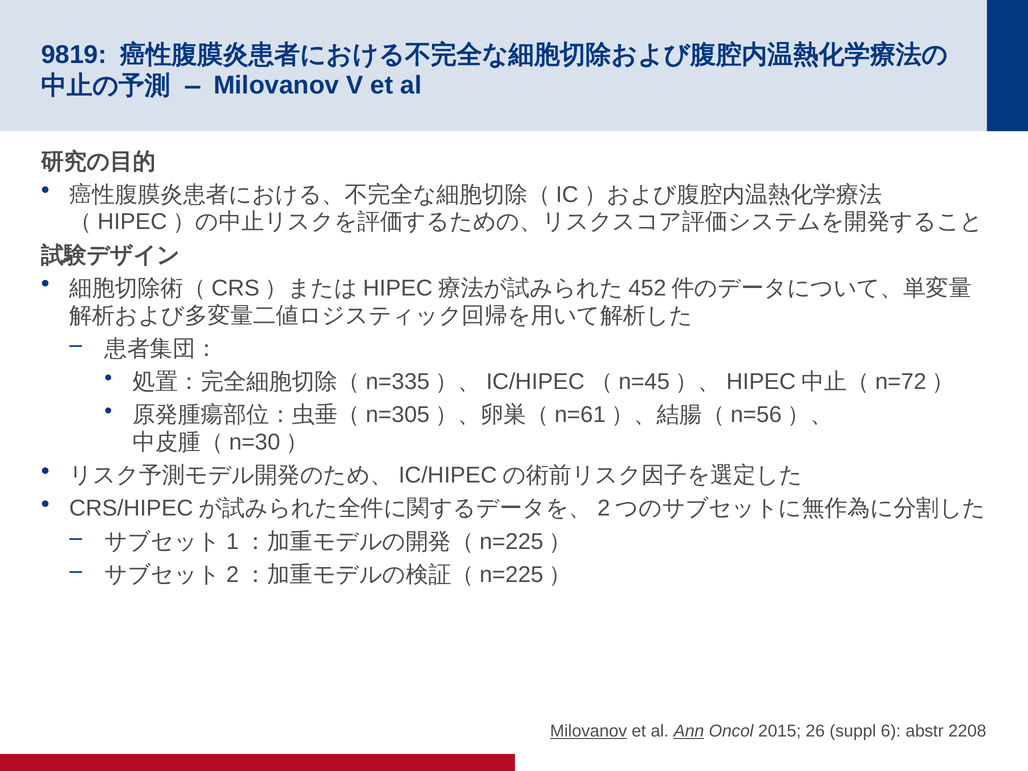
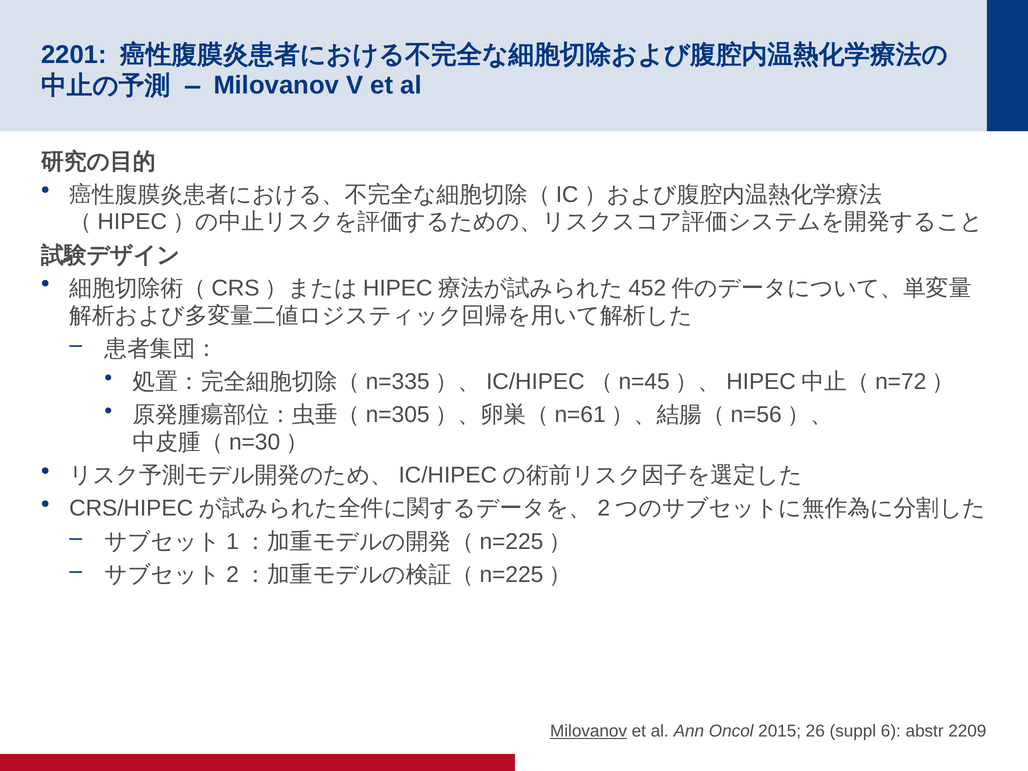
9819: 9819 -> 2201
Ann underline: present -> none
2208: 2208 -> 2209
